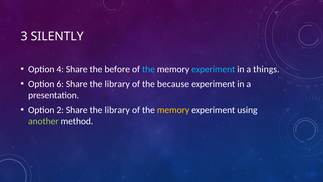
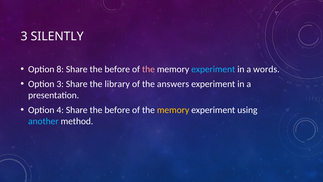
4: 4 -> 8
the at (148, 69) colour: light blue -> pink
things: things -> words
Option 6: 6 -> 3
because: because -> answers
2: 2 -> 4
library at (117, 110): library -> before
another colour: light green -> light blue
